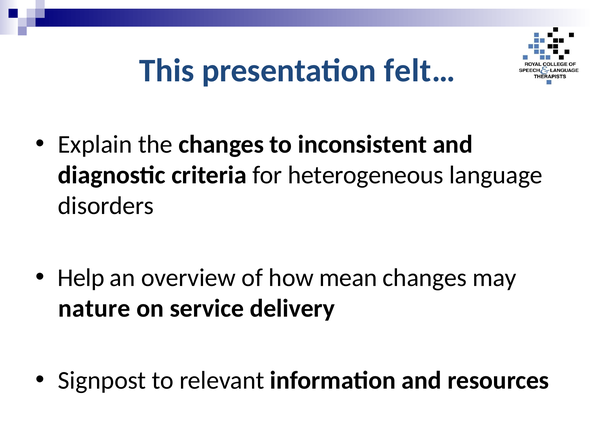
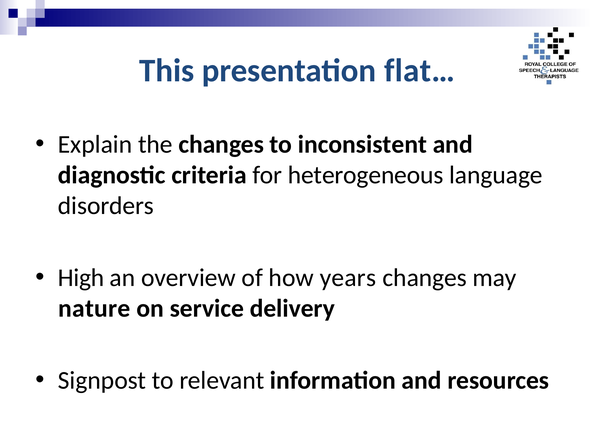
felt…: felt… -> flat…
Help: Help -> High
mean: mean -> years
